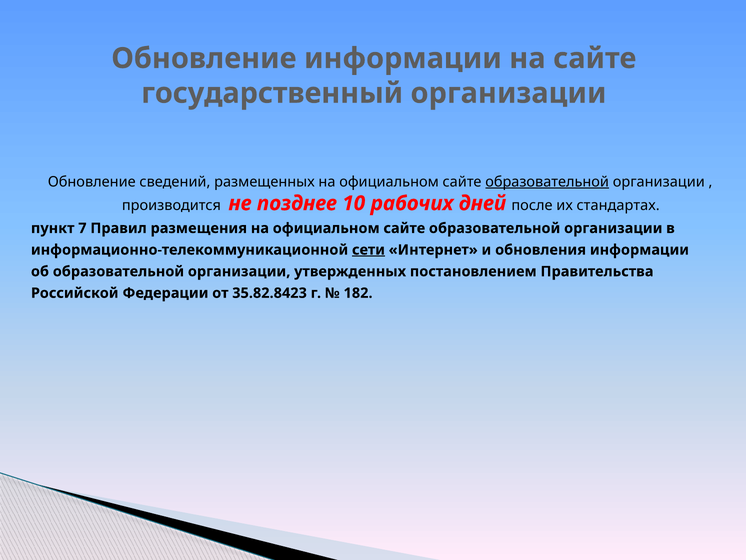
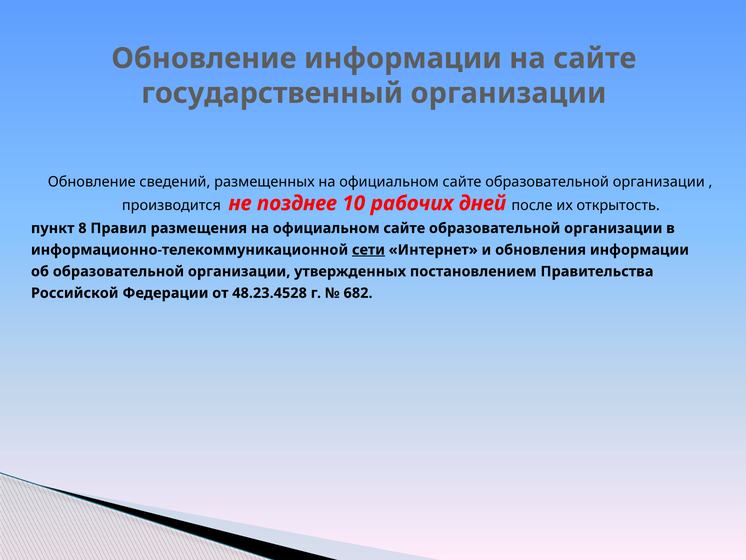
образовательной at (547, 182) underline: present -> none
стандартах: стандартах -> открытость
7: 7 -> 8
35.82.8423: 35.82.8423 -> 48.23.4528
182: 182 -> 682
